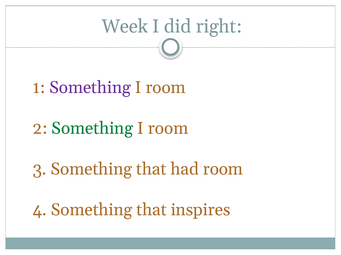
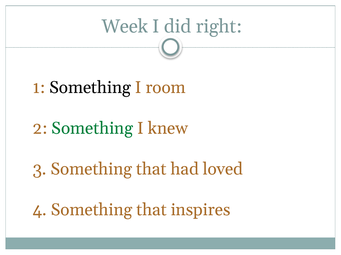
Something at (90, 88) colour: purple -> black
room at (168, 129): room -> knew
had room: room -> loved
